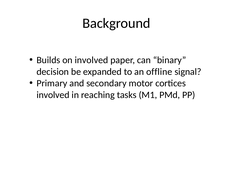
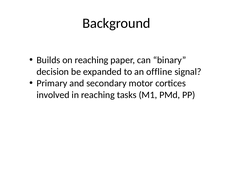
on involved: involved -> reaching
